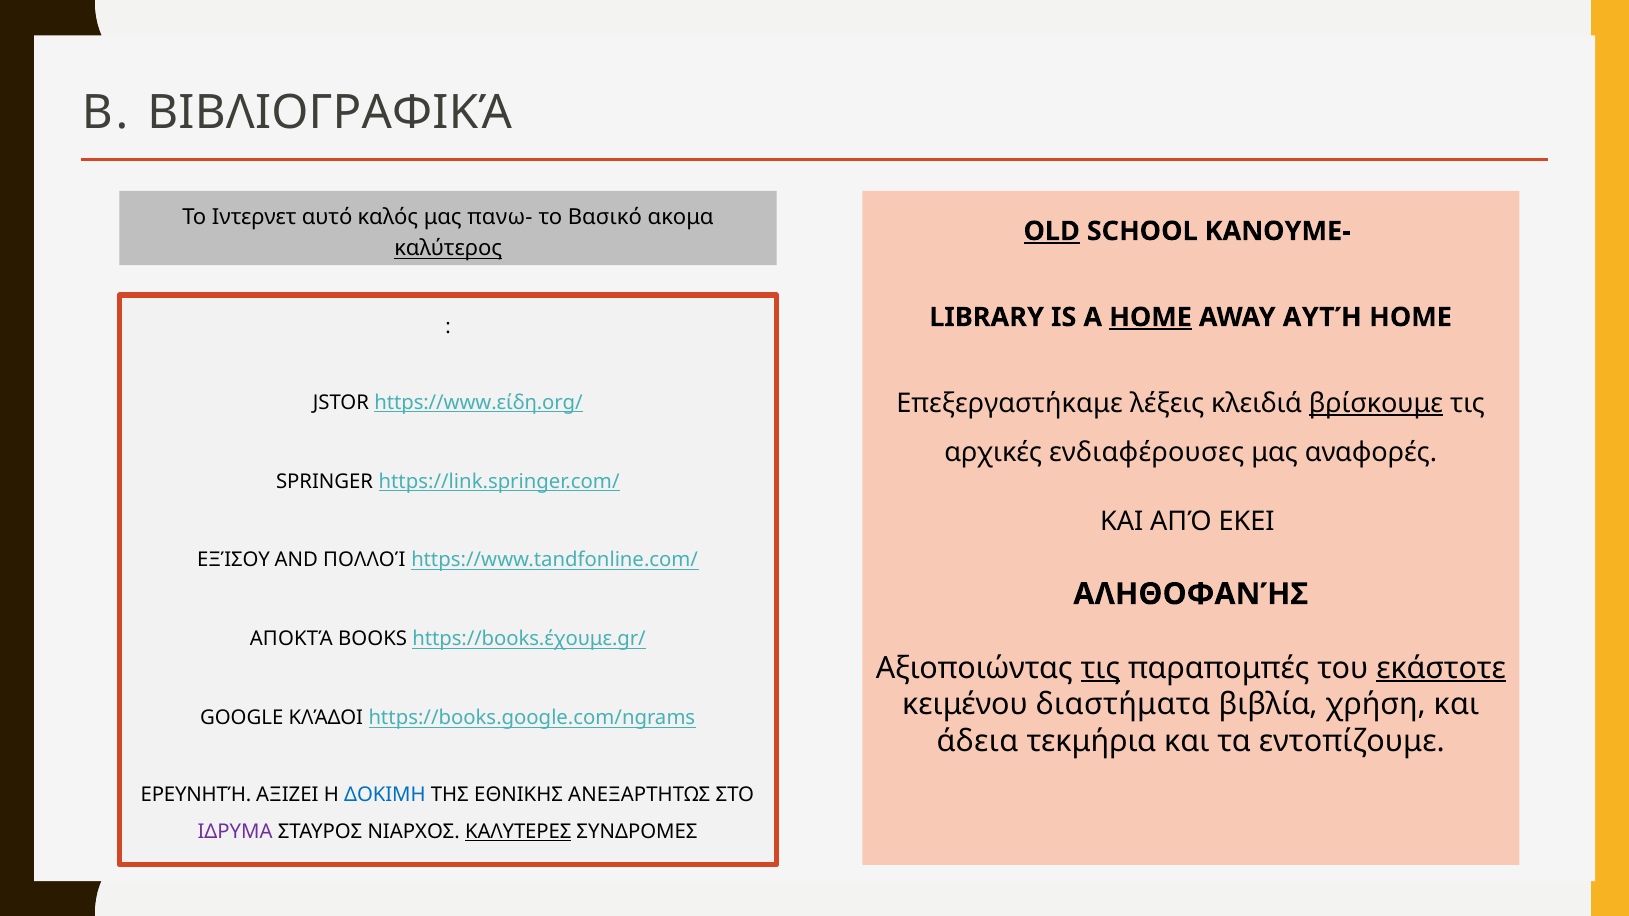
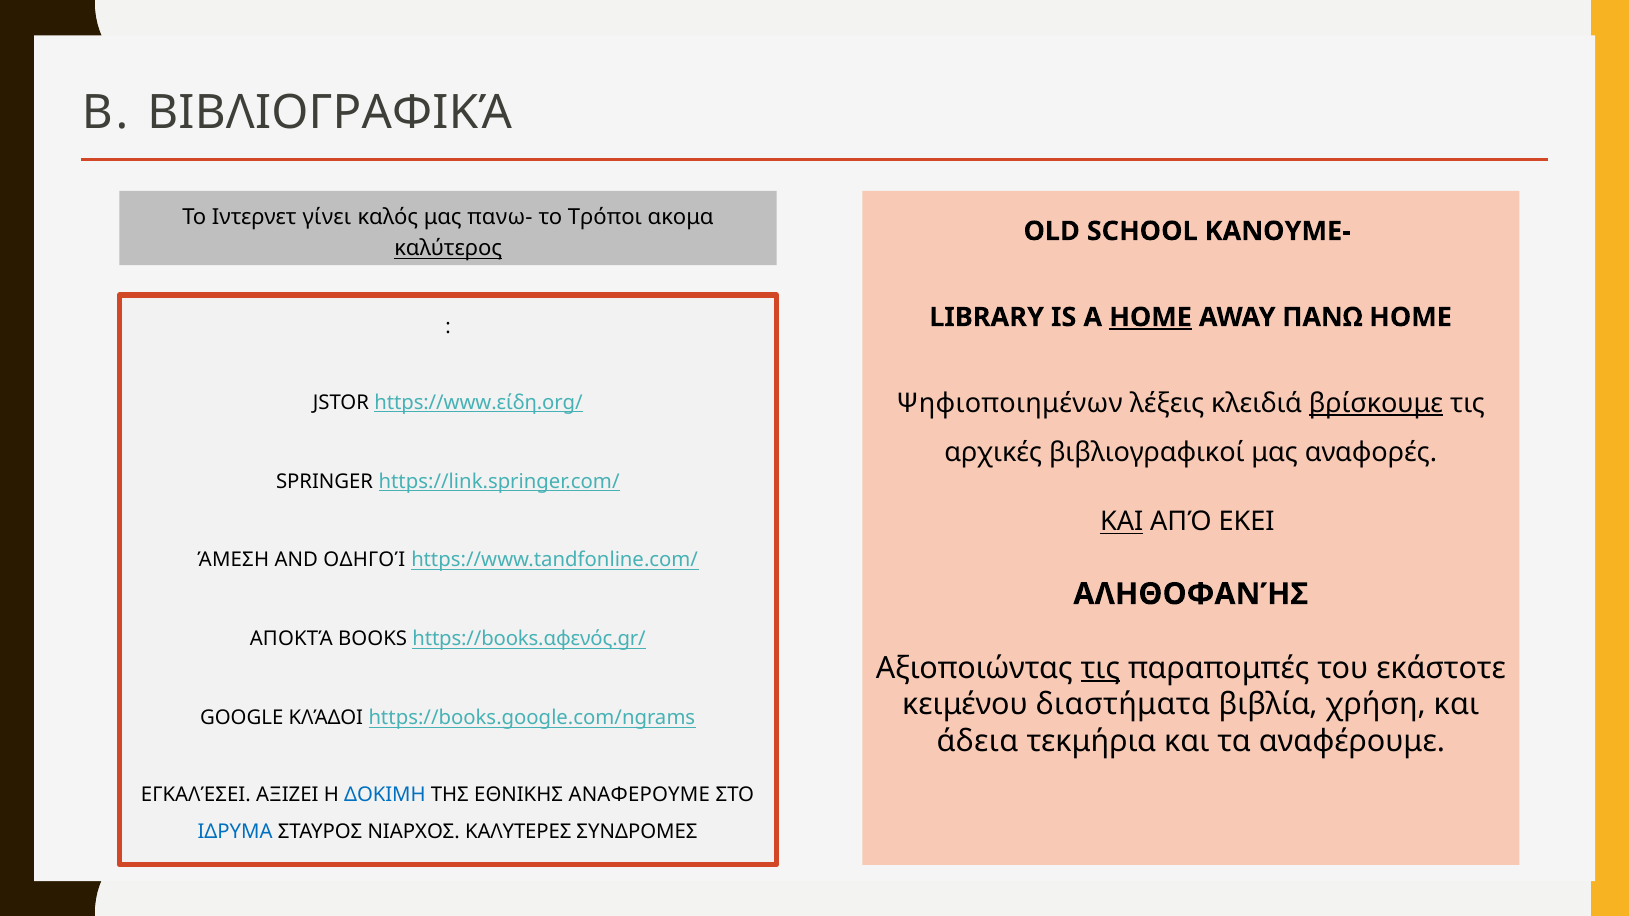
αυτό: αυτό -> γίνει
Βασικό: Βασικό -> Τρόποι
OLD underline: present -> none
ΑΥΤΉ: ΑΥΤΉ -> ΠΑΝΩ
Επεξεργαστήκαμε: Επεξεργαστήκαμε -> Ψηφιοποιημένων
ενδιαφέρουσες: ενδιαφέρουσες -> βιβλιογραφικοί
ΚΑΙ at (1122, 522) underline: none -> present
ΕΞΊΣΟΥ: ΕΞΊΣΟΥ -> ΆΜΕΣΗ
ΠΟΛΛΟΊ: ΠΟΛΛΟΊ -> ΟΔΗΓΟΊ
https://books.έχουμε.gr/: https://books.έχουμε.gr/ -> https://books.αφενός.gr/
εκάστοτε underline: present -> none
εντοπίζουμε: εντοπίζουμε -> αναφέρουμε
ΕΡΕΥΝΗΤΉ: ΕΡΕΥΝΗΤΉ -> ΕΓΚΑΛΈΣΕΙ
ΑΝΕΞΑΡΤΗΤΩΣ: ΑΝΕΞΑΡΤΗΤΩΣ -> ΑΝΑΦΕΡΟΥΜΕ
ΙΔΡΥΜΑ colour: purple -> blue
ΚΑΛΥΤΕΡΕΣ underline: present -> none
